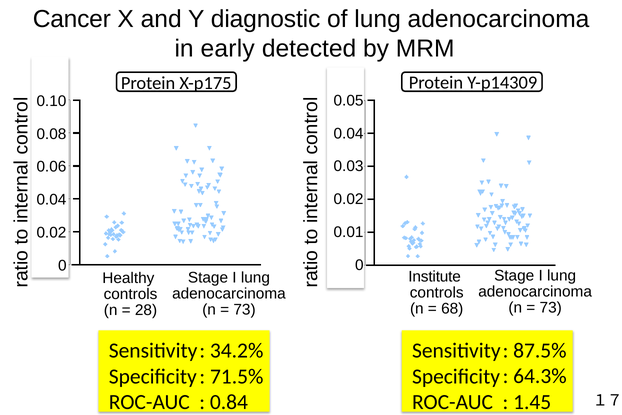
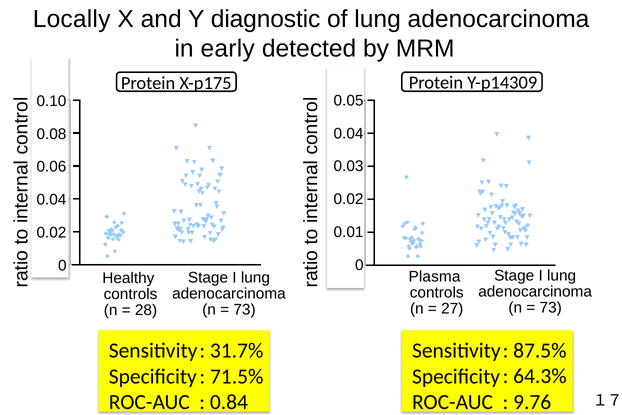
Cancer: Cancer -> Locally
Institute: Institute -> Plasma
68: 68 -> 27
34.2%: 34.2% -> 31.7%
1.45: 1.45 -> 9.76
